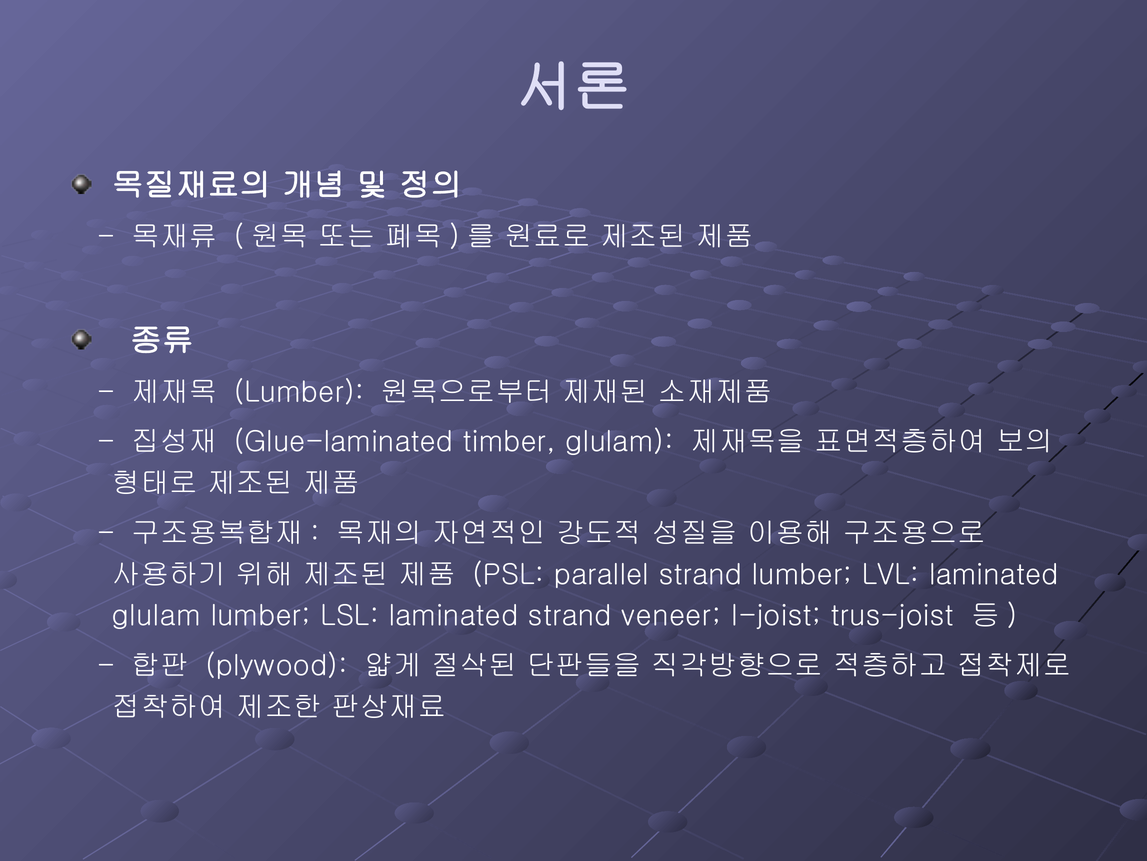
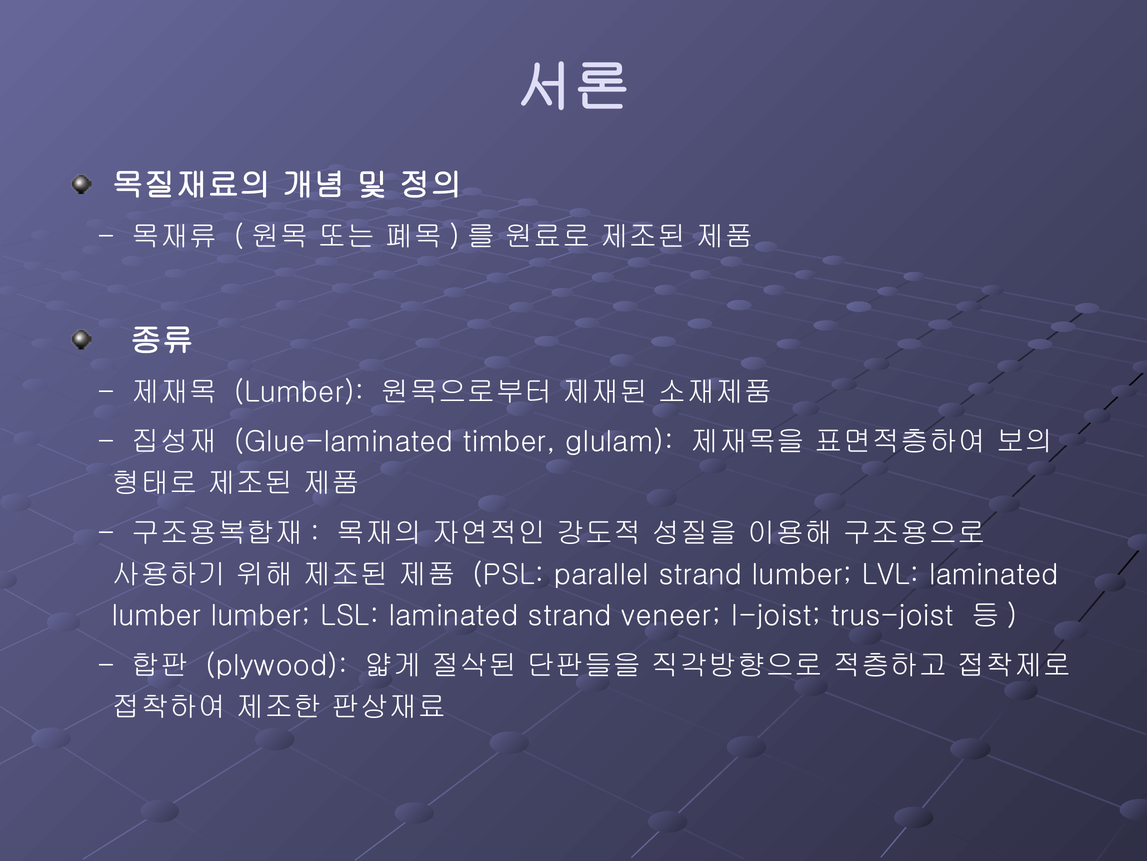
glulam at (156, 615): glulam -> lumber
